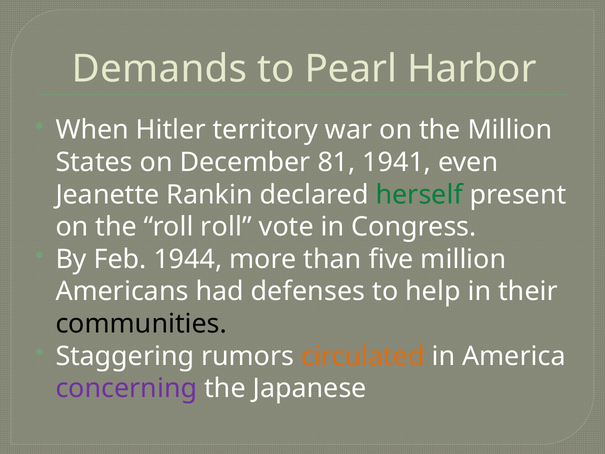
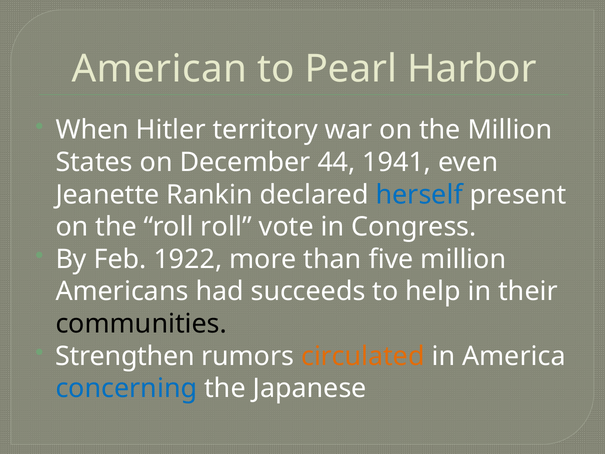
Demands: Demands -> American
81: 81 -> 44
herself colour: green -> blue
1944: 1944 -> 1922
defenses: defenses -> succeeds
Staggering: Staggering -> Strengthen
concerning colour: purple -> blue
